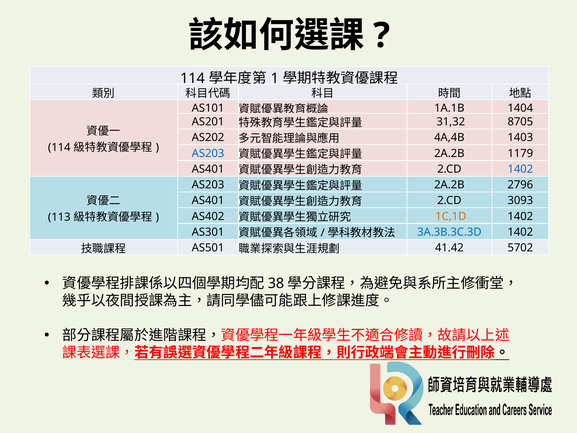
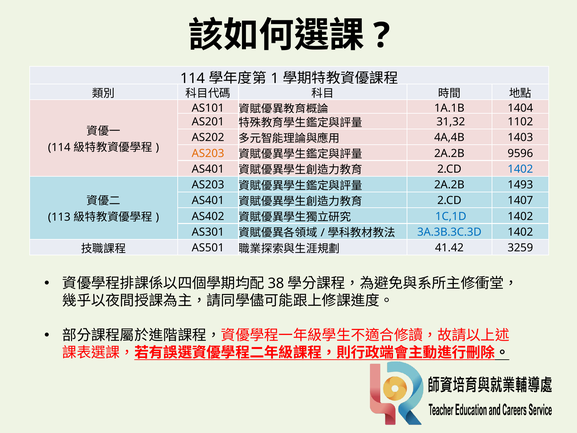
8705: 8705 -> 1102
AS203 at (208, 153) colour: blue -> orange
1179: 1179 -> 9596
2796: 2796 -> 1493
3093: 3093 -> 1407
1C,1D colour: orange -> blue
5702: 5702 -> 3259
